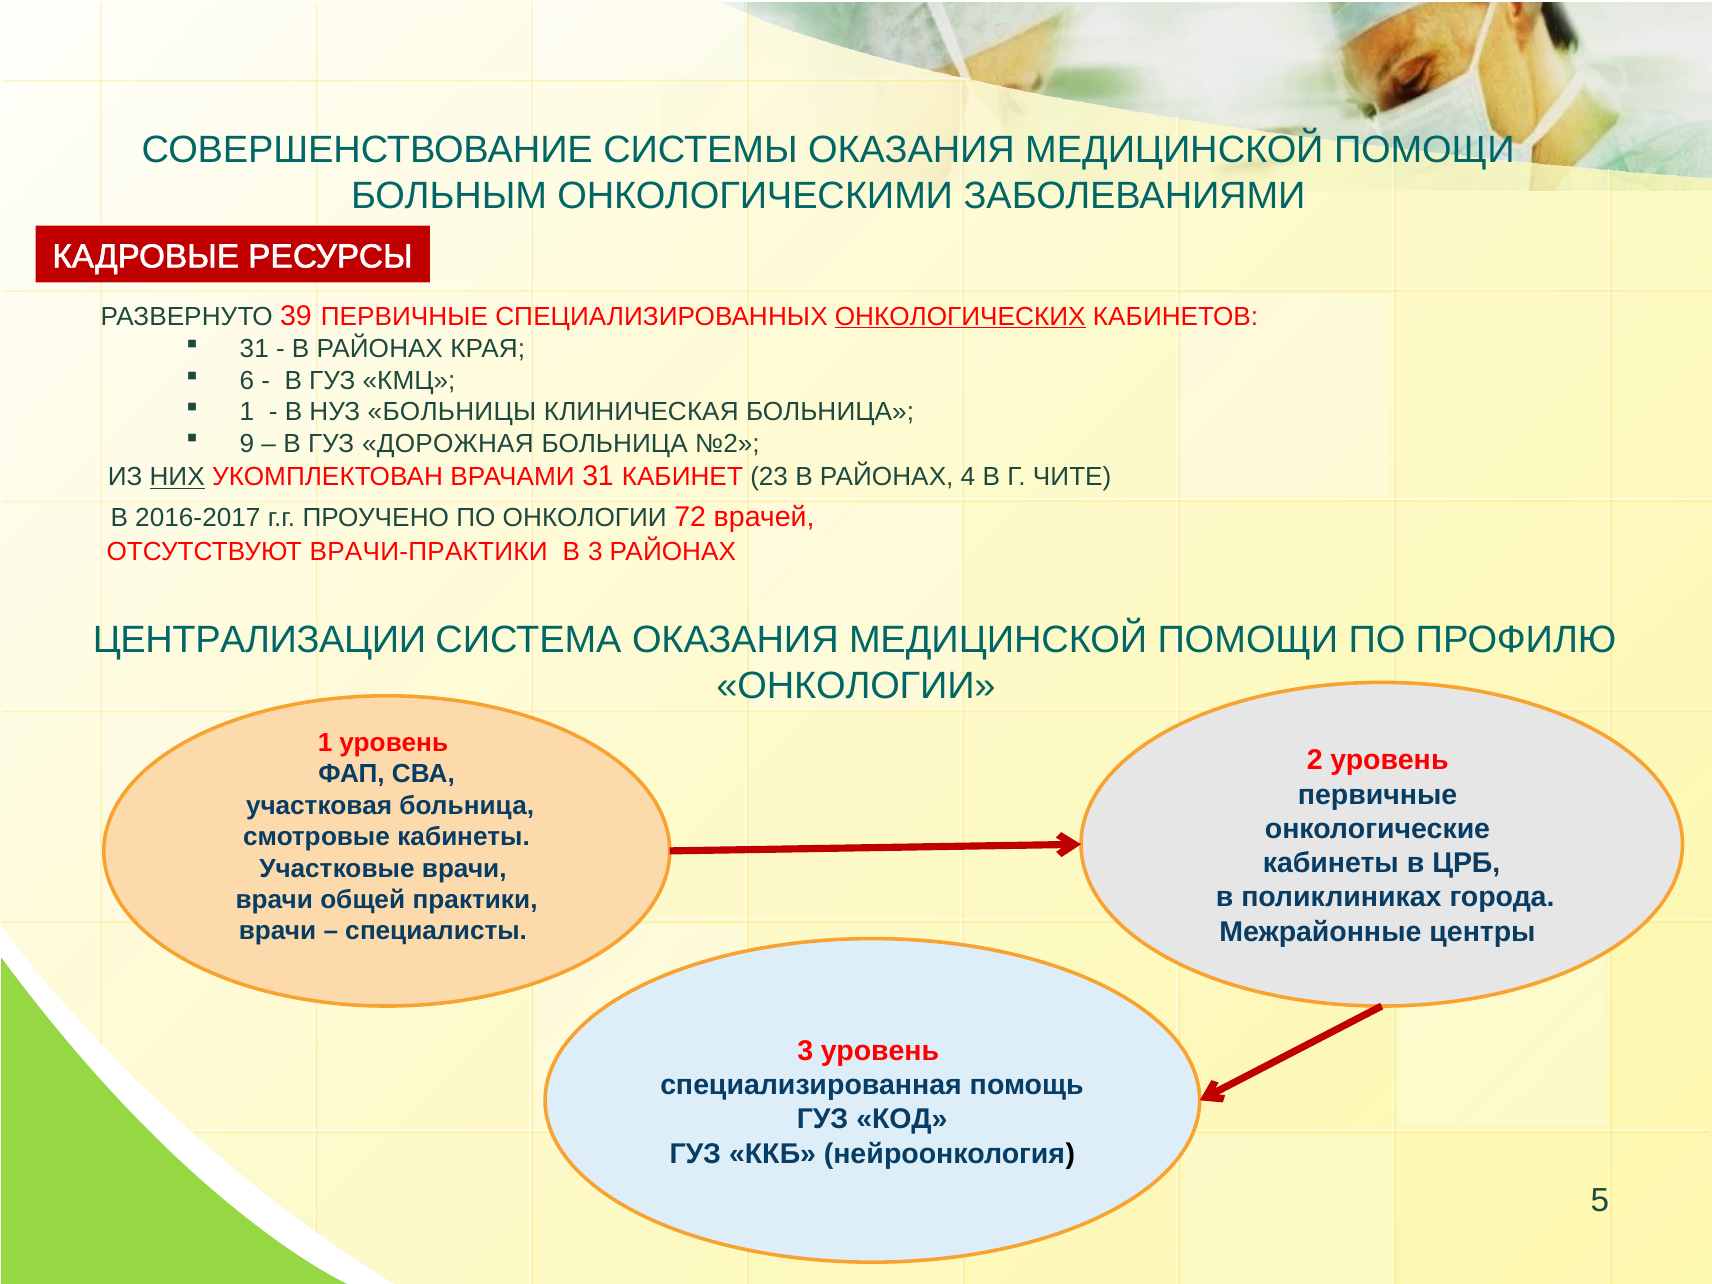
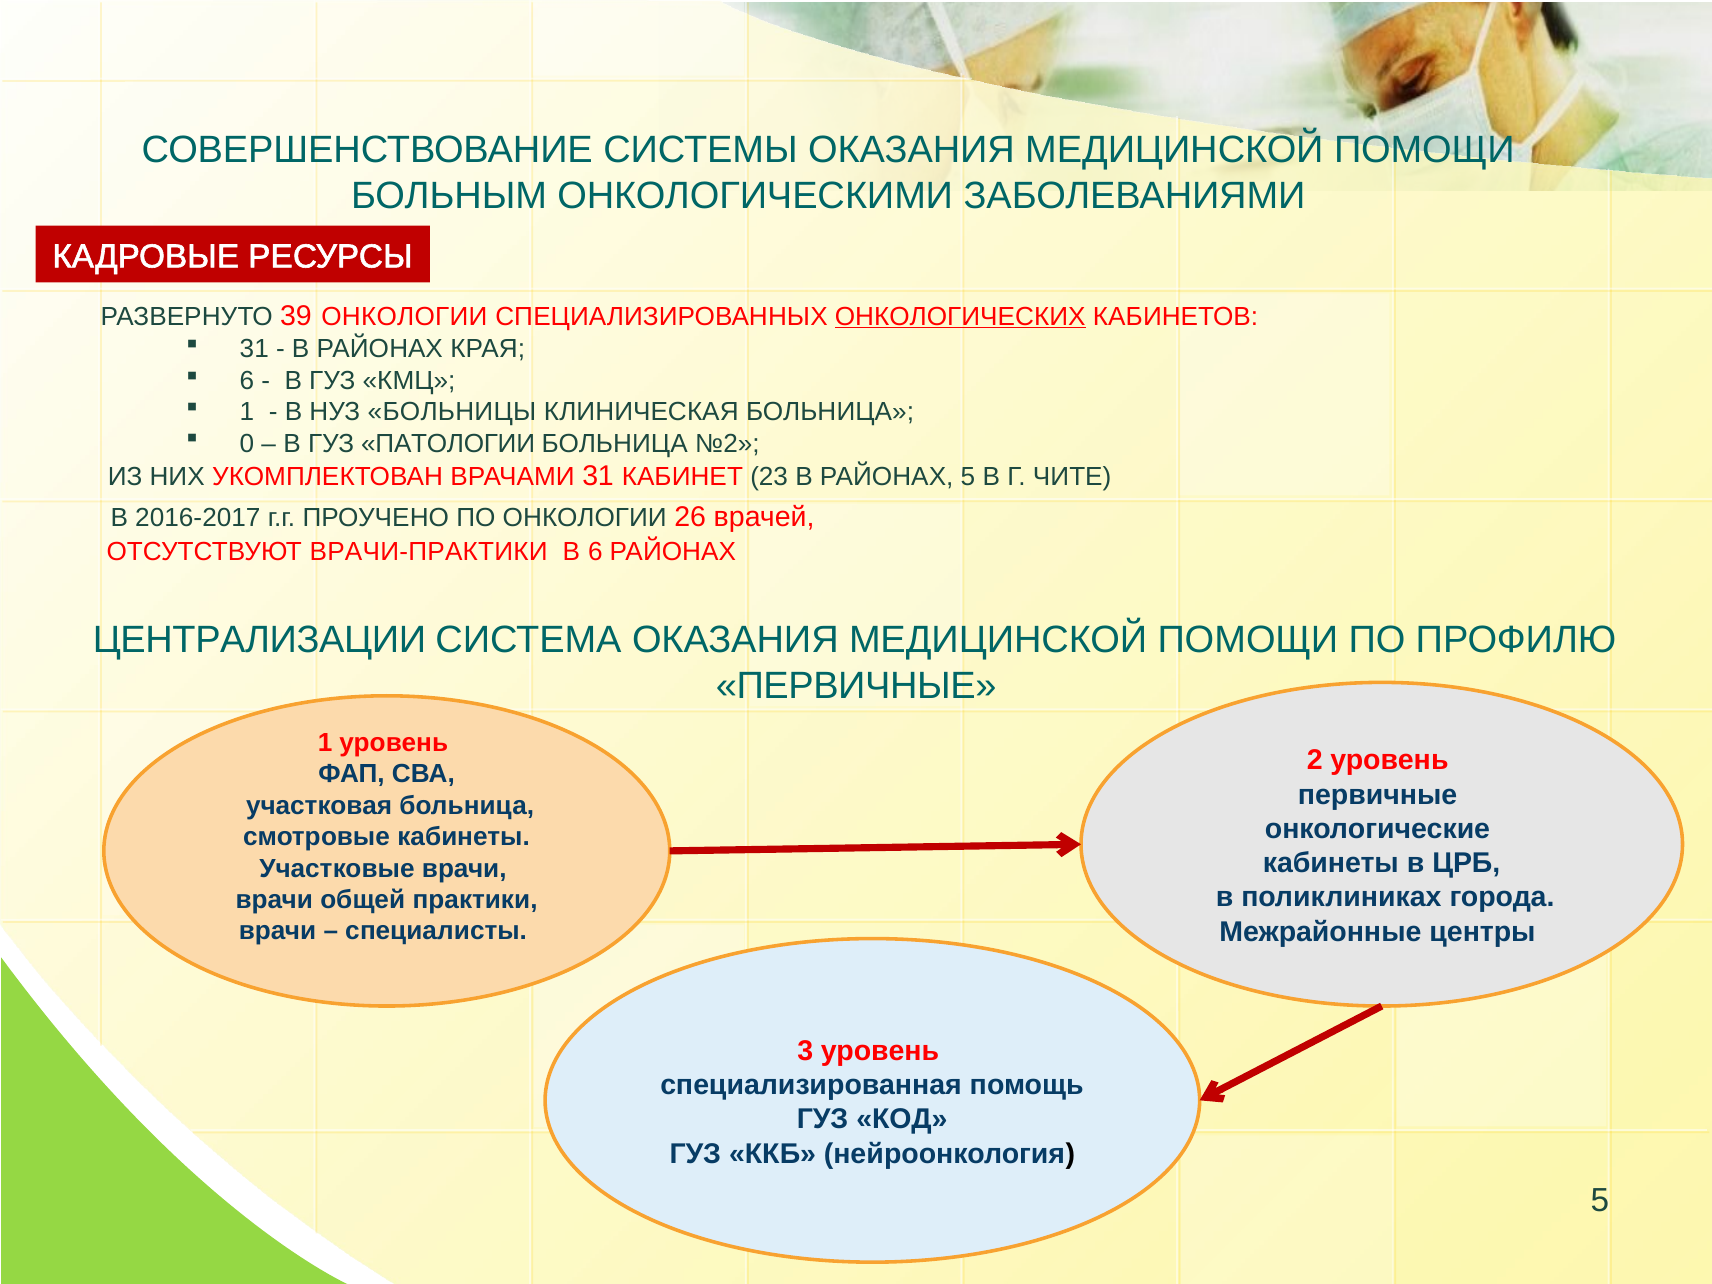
39 ПЕРВИЧНЫЕ: ПЕРВИЧНЫЕ -> ОНКОЛОГИИ
9: 9 -> 0
ДОРОЖНАЯ: ДОРОЖНАЯ -> ПАТОЛОГИИ
НИХ underline: present -> none
РАЙОНАХ 4: 4 -> 5
72: 72 -> 26
В 3: 3 -> 6
ОНКОЛОГИИ at (856, 686): ОНКОЛОГИИ -> ПЕРВИЧНЫЕ
